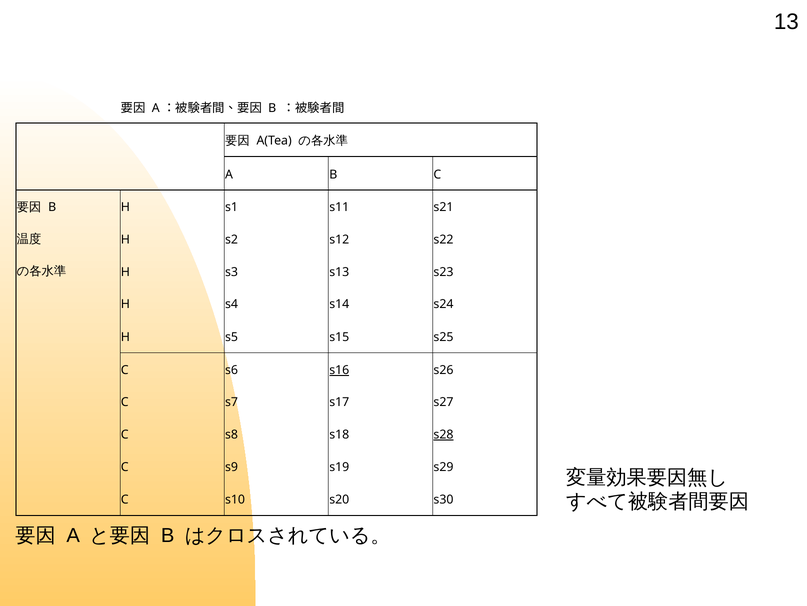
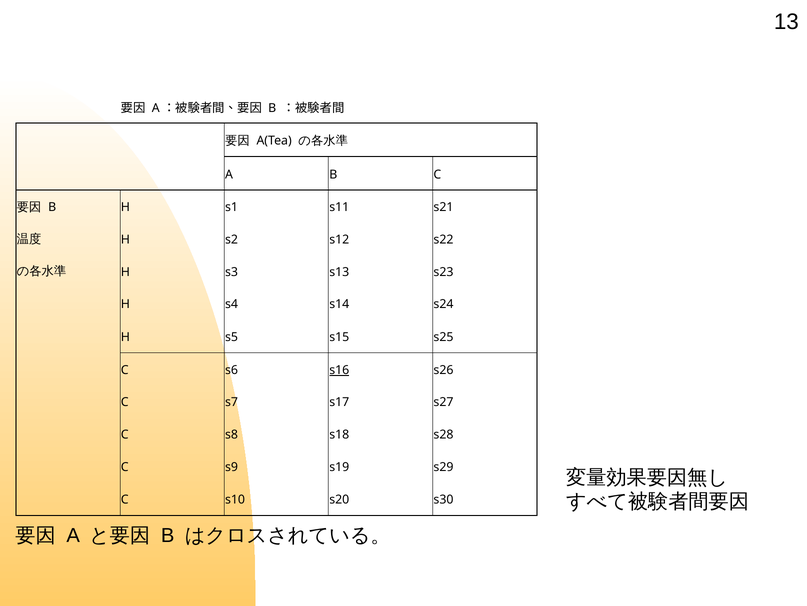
s28 underline: present -> none
